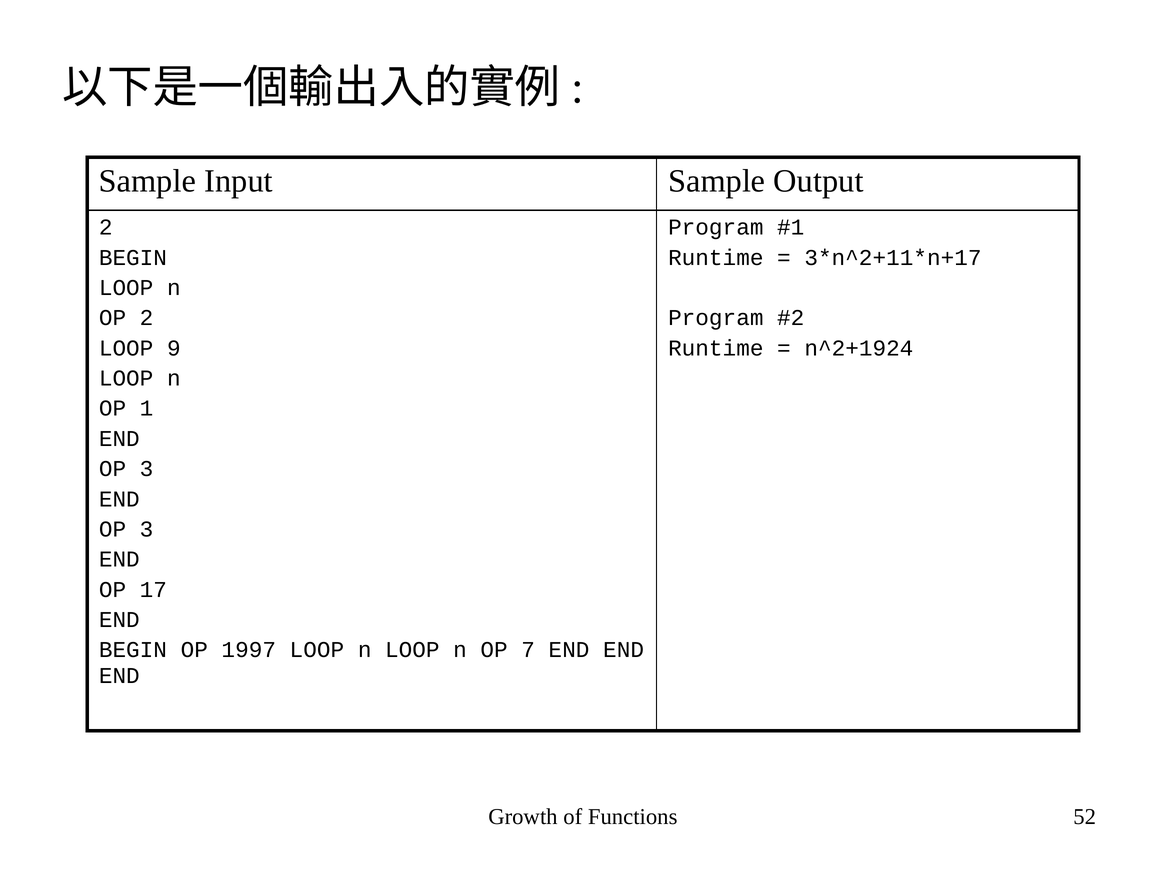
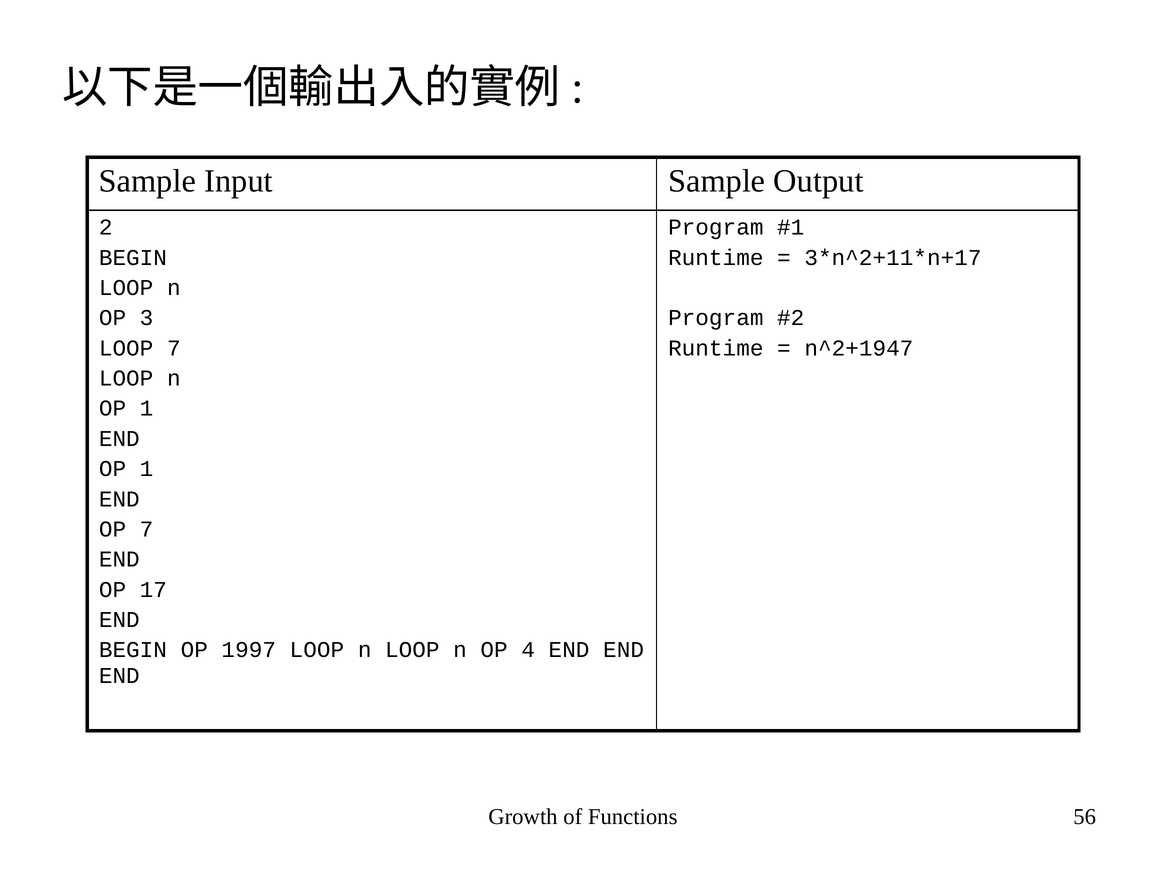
OP 2: 2 -> 3
LOOP 9: 9 -> 7
n^2+1924: n^2+1924 -> n^2+1947
3 at (147, 469): 3 -> 1
3 at (147, 530): 3 -> 7
7: 7 -> 4
52: 52 -> 56
